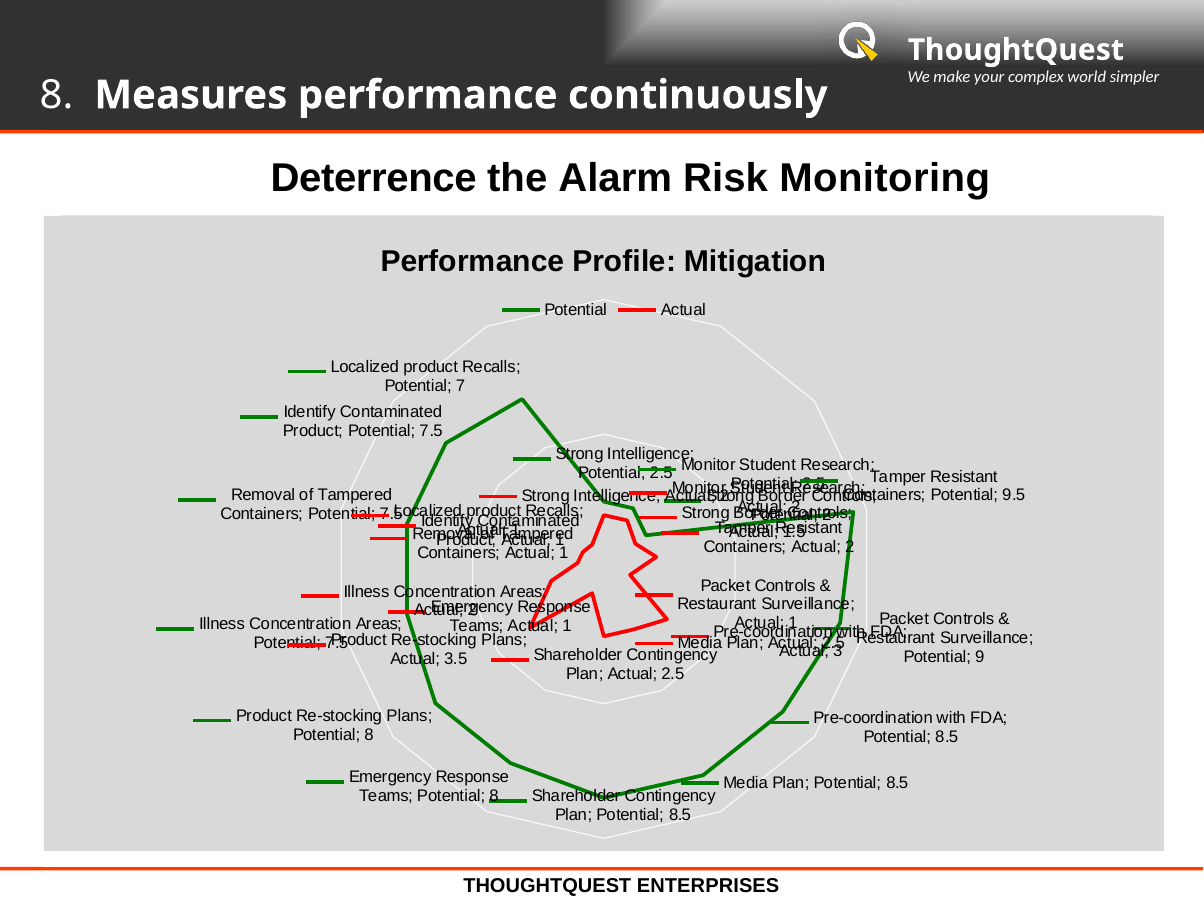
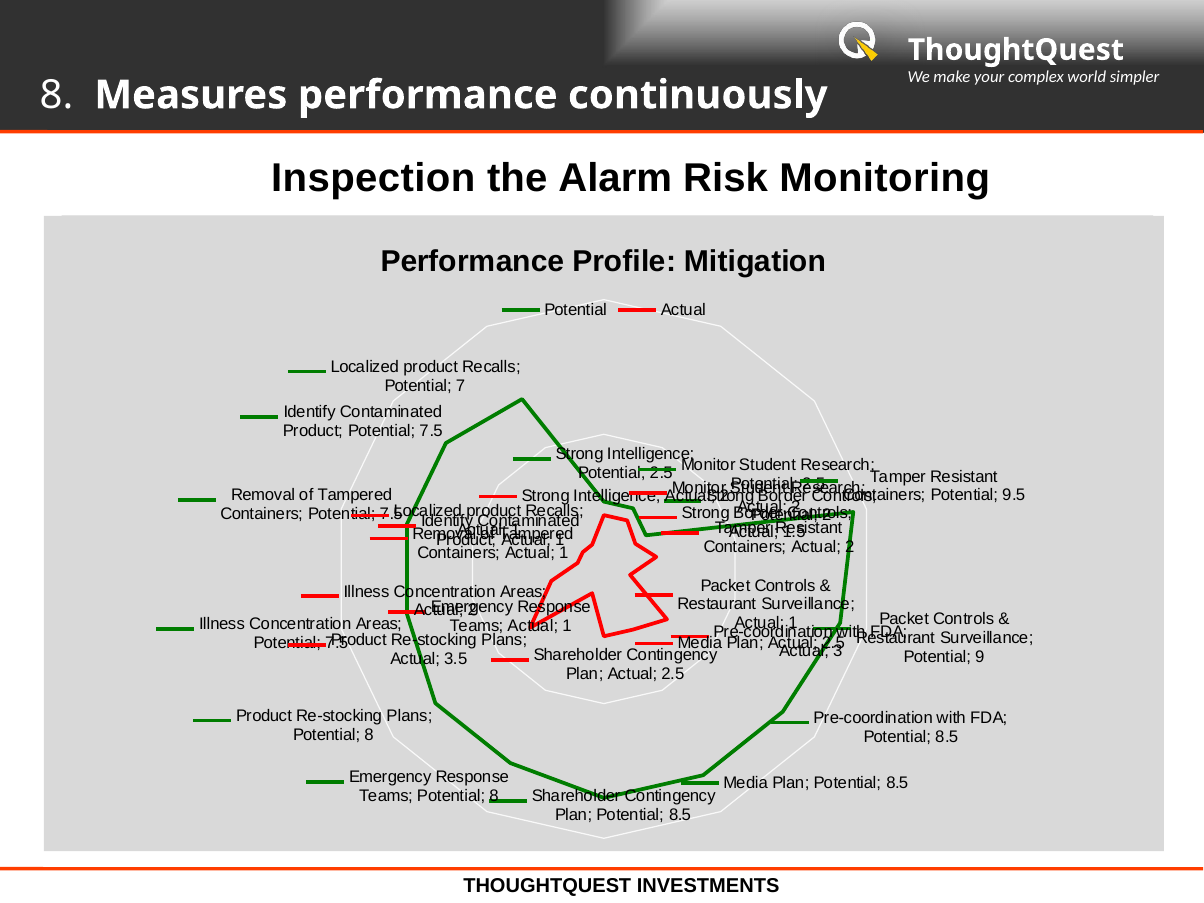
Deterrence at (374, 178): Deterrence -> Inspection
ENTERPRISES: ENTERPRISES -> INVESTMENTS
